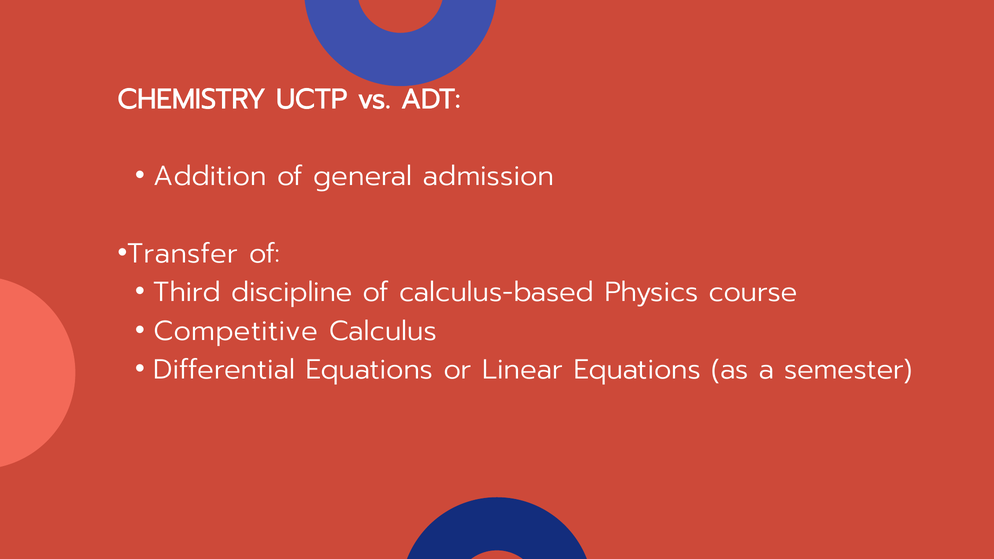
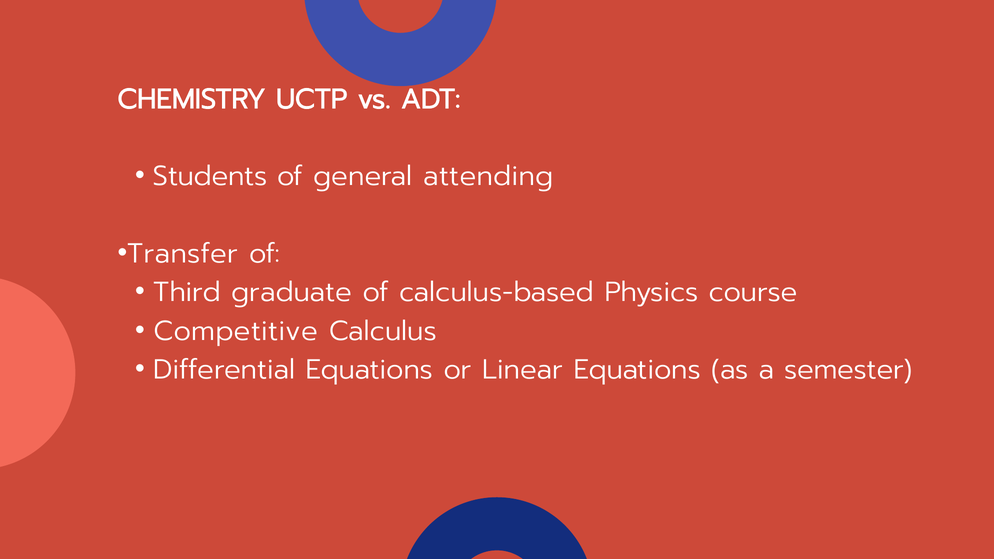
Addition: Addition -> Students
admission: admission -> attending
discipline: discipline -> graduate
